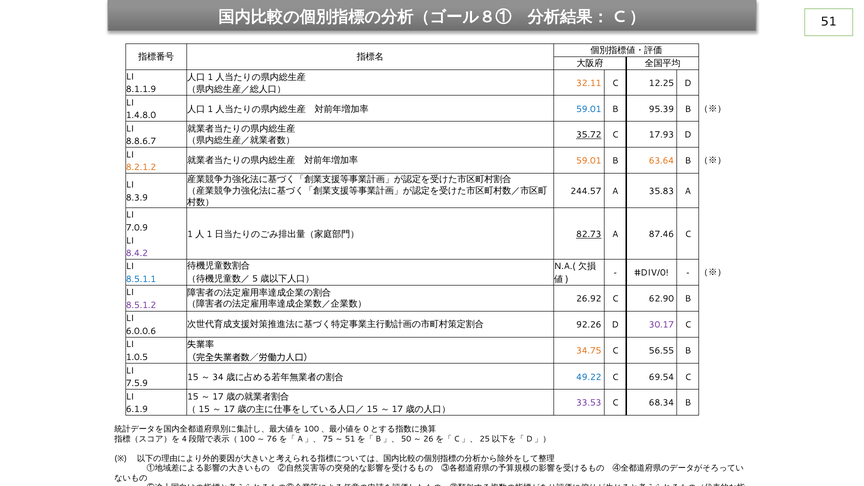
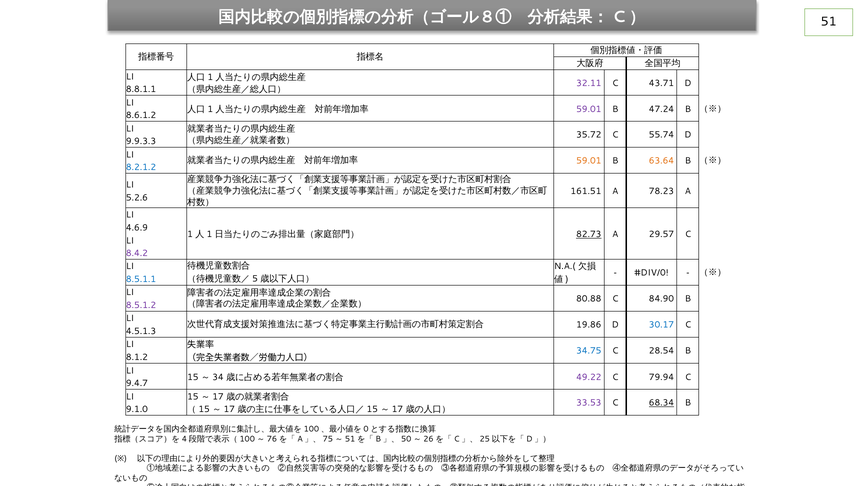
32.11 colour: orange -> purple
12.25: 12.25 -> 43.71
8.1.1.9: 8.1.1.9 -> 8.8.1.1
59.01 at (589, 109) colour: blue -> purple
95.39: 95.39 -> 47.24
1.4.8.0: 1.4.8.0 -> 8.6.1.2
35.72 underline: present -> none
17.93: 17.93 -> 55.74
8.8.6.7: 8.8.6.7 -> 9.9.3.3
8.2.1.2 colour: orange -> blue
244.57: 244.57 -> 161.51
35.83: 35.83 -> 78.23
8.3.9: 8.3.9 -> 5.2.6
7.0.9: 7.0.9 -> 4.6.9
87.46: 87.46 -> 29.57
26.92: 26.92 -> 80.88
62.90: 62.90 -> 84.90
92.26: 92.26 -> 19.86
30.17 colour: purple -> blue
6.0.0.6: 6.0.0.6 -> 4.5.1.3
34.75 colour: orange -> blue
56.55: 56.55 -> 28.54
1.0.5: 1.0.5 -> 8.1.2
49.22 colour: blue -> purple
69.54: 69.54 -> 79.94
7.5.9: 7.5.9 -> 9.4.7
68.34 underline: none -> present
6.1.9: 6.1.9 -> 9.1.0
